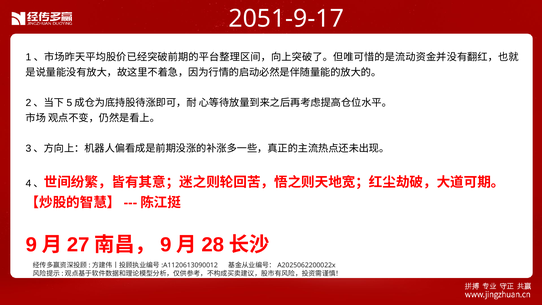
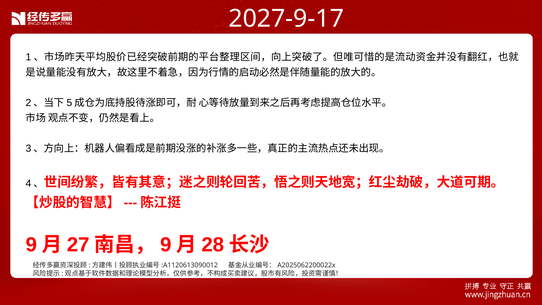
2051-9-17: 2051-9-17 -> 2027-9-17
